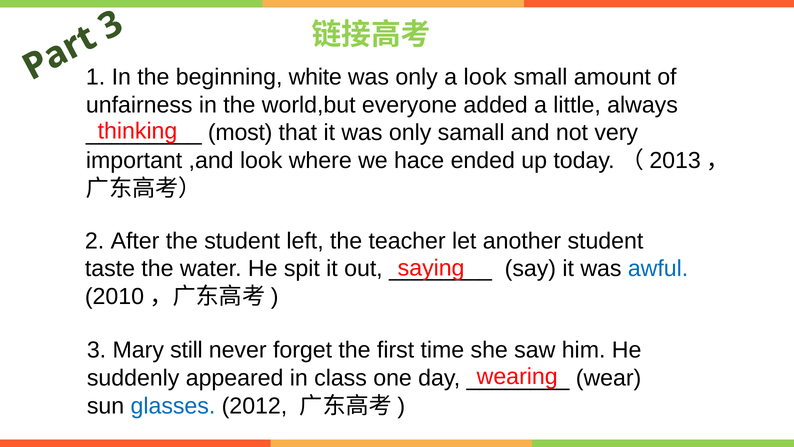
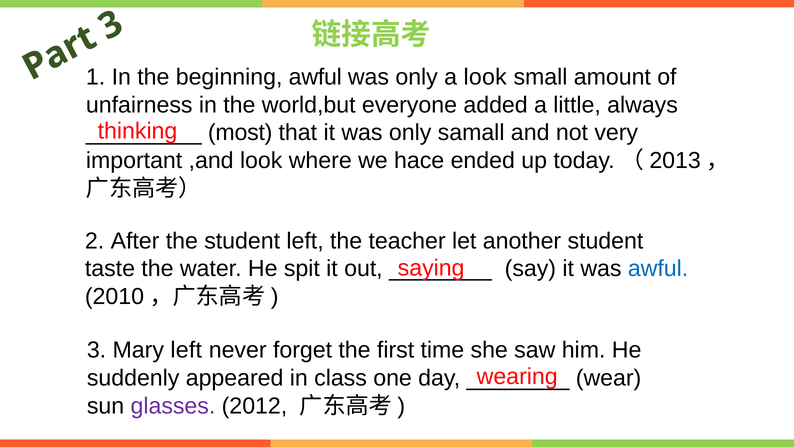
beginning white: white -> awful
Mary still: still -> left
glasses colour: blue -> purple
